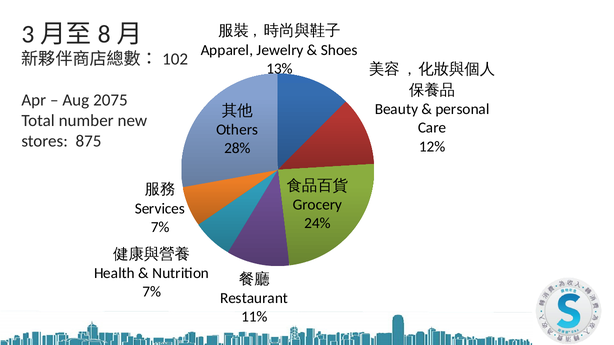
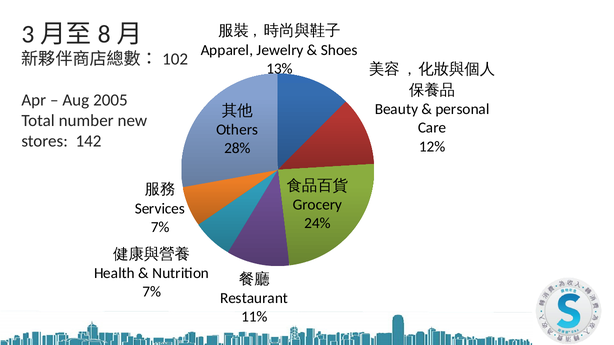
2075: 2075 -> 2005
875: 875 -> 142
